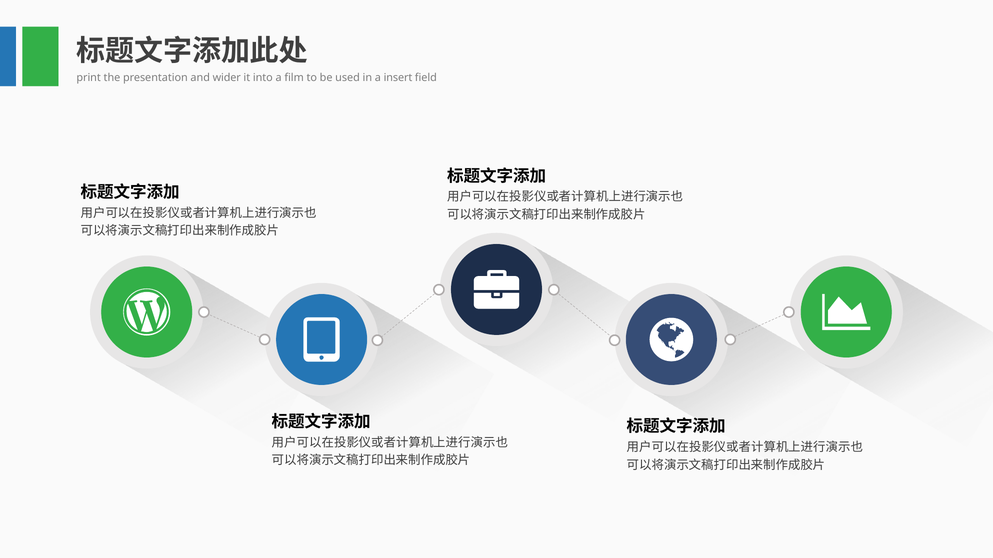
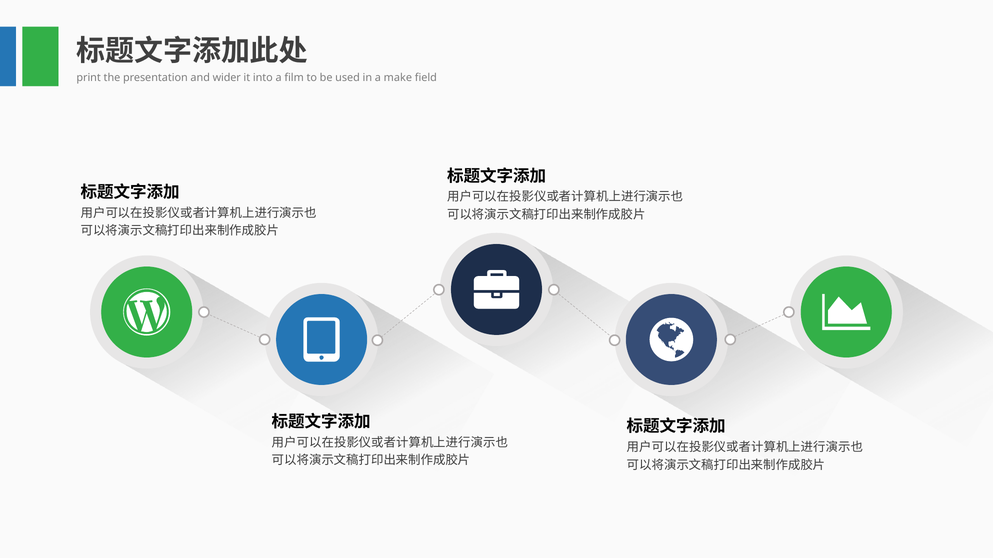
insert: insert -> make
